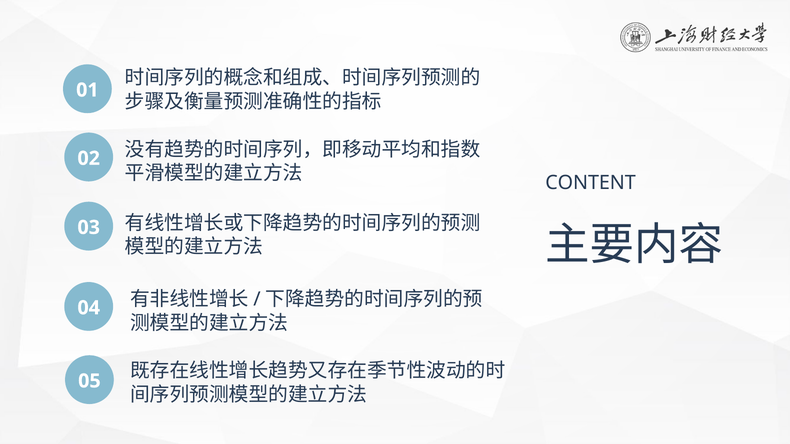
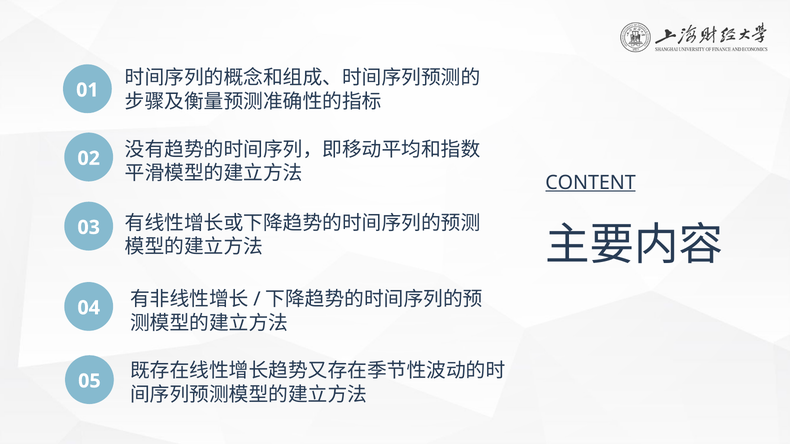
CONTENT underline: none -> present
